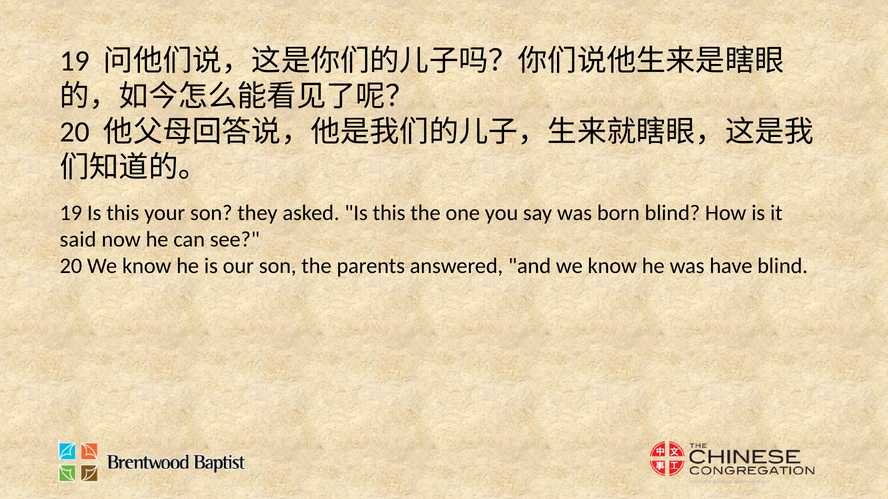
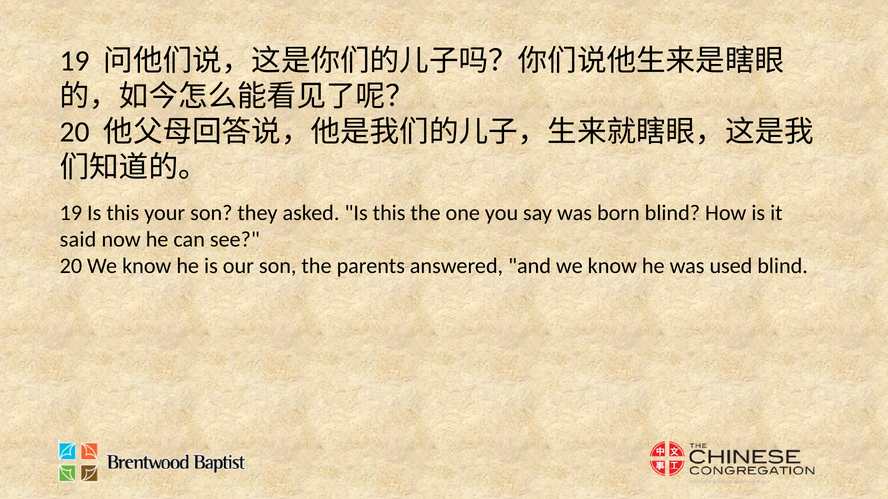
have: have -> used
